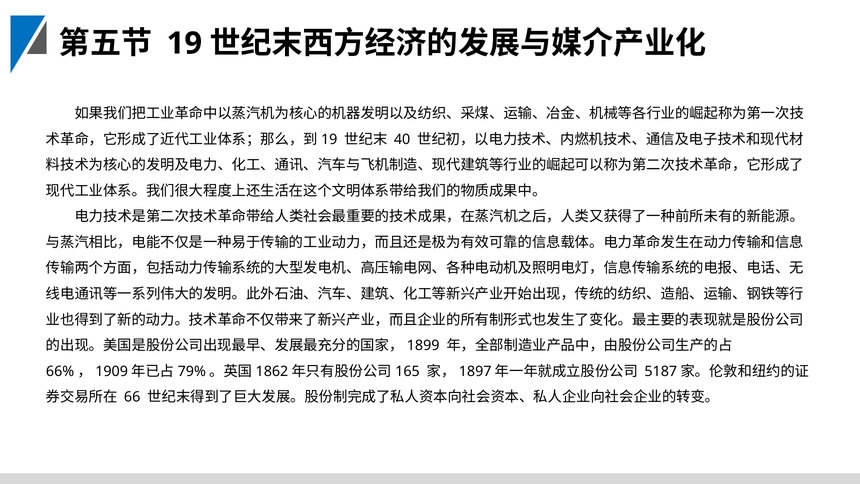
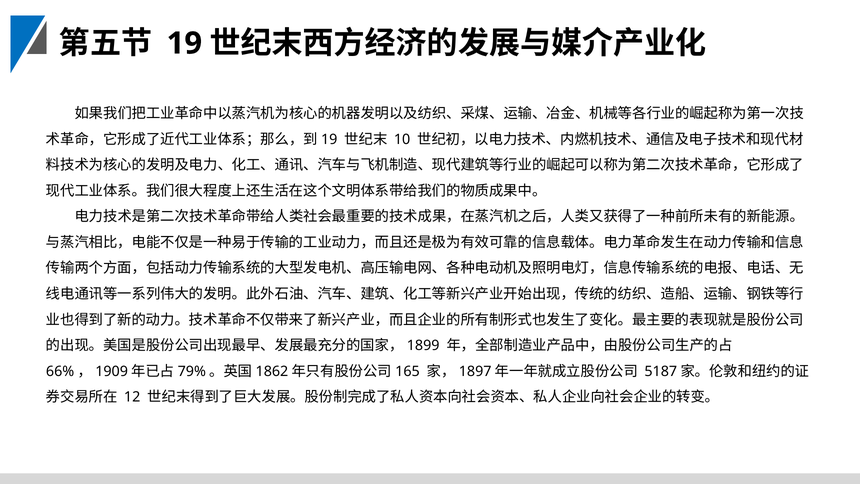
40: 40 -> 10
66: 66 -> 12
